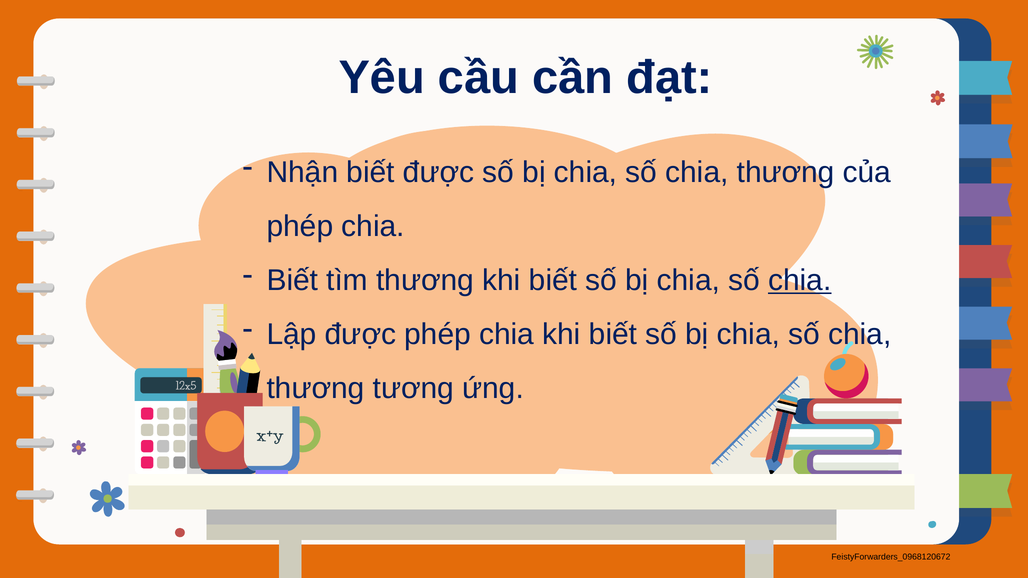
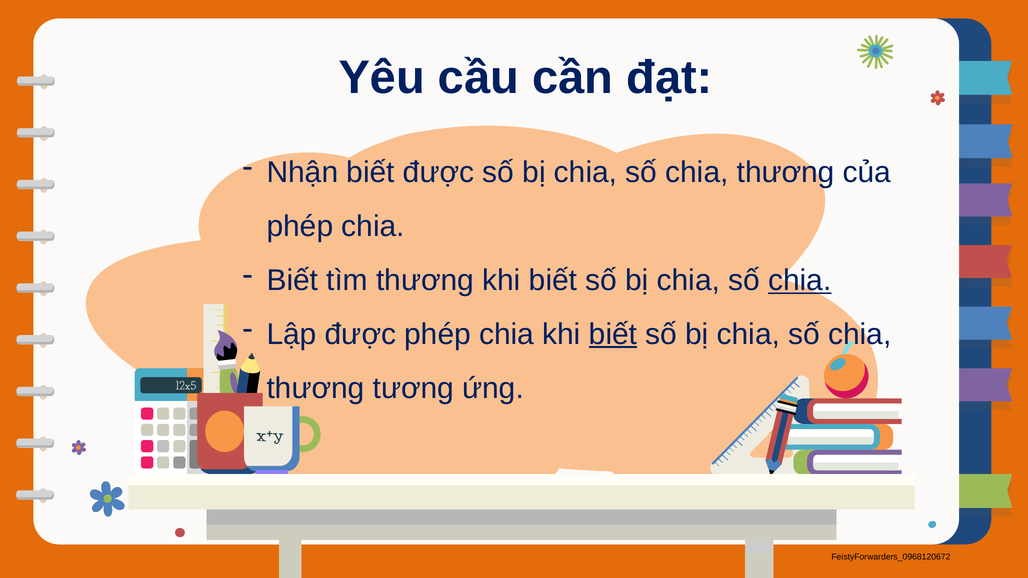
biết at (613, 334) underline: none -> present
